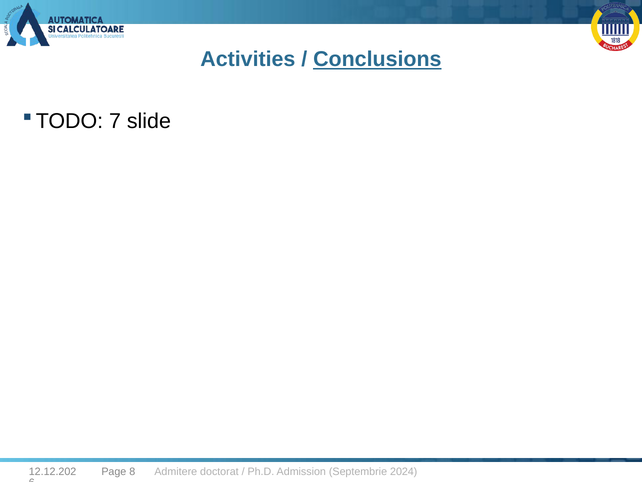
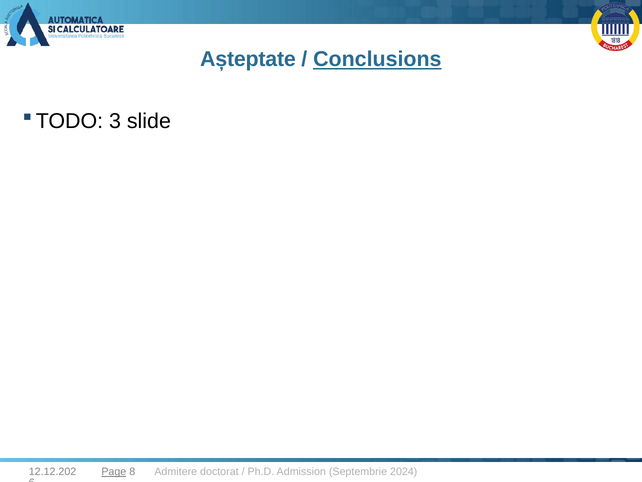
Activities: Activities -> Așteptate
7: 7 -> 3
Page underline: none -> present
